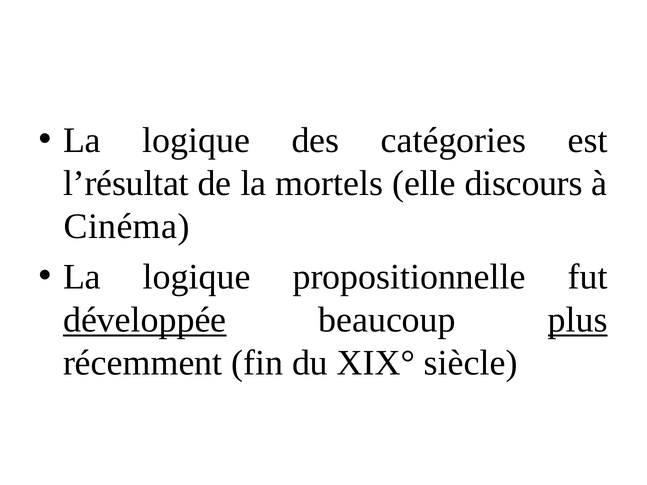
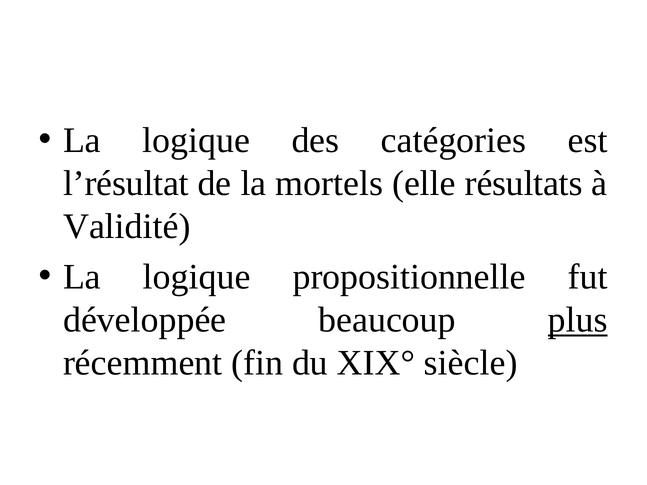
discours: discours -> résultats
Cinéma: Cinéma -> Validité
développée underline: present -> none
